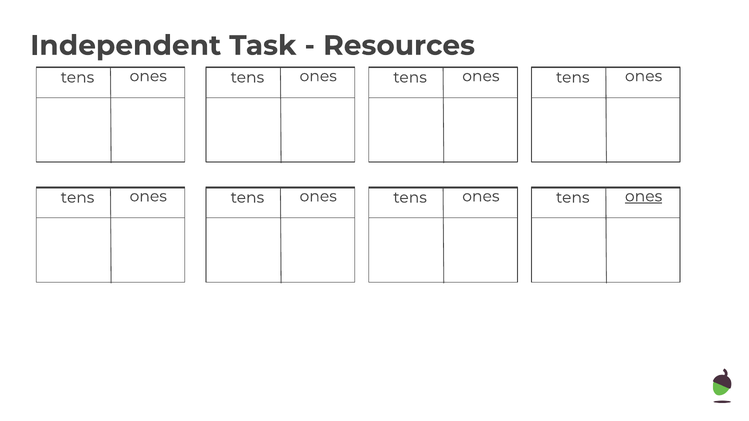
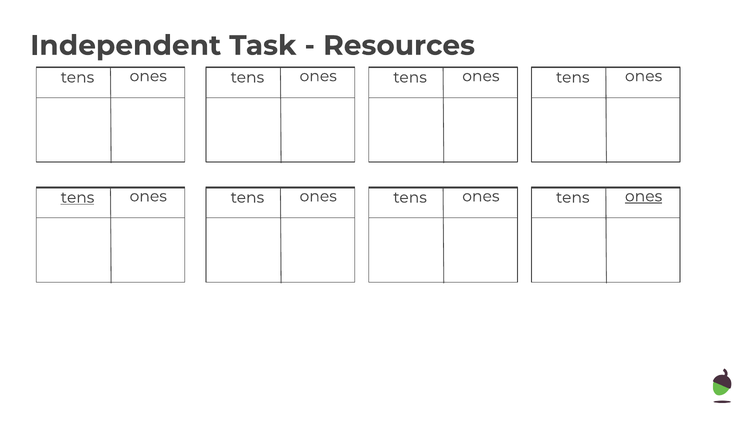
tens at (78, 198) underline: none -> present
